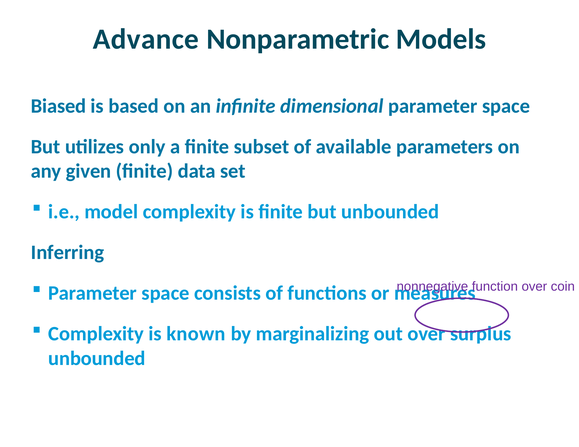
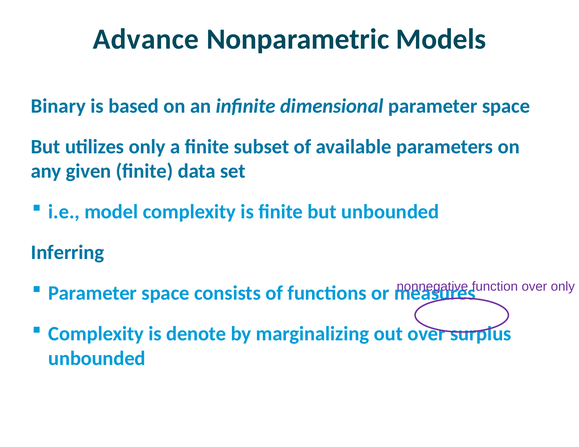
Biased: Biased -> Binary
over coin: coin -> only
known: known -> denote
